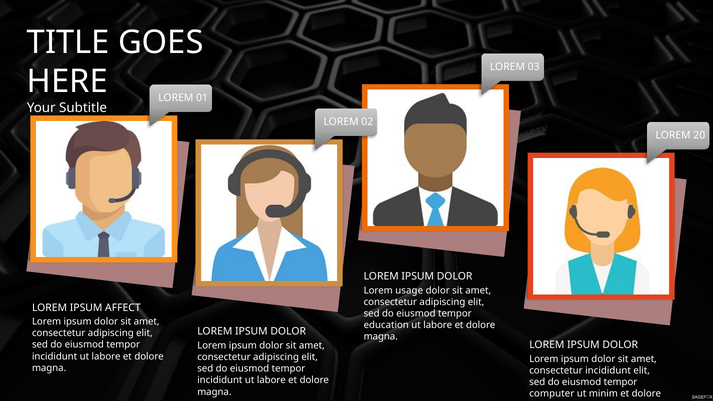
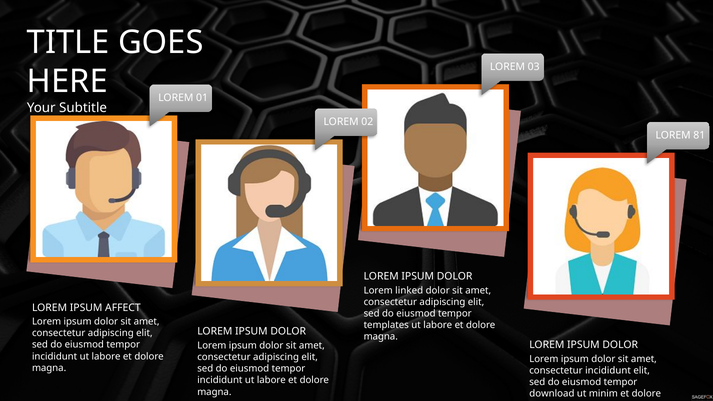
20: 20 -> 81
usage: usage -> linked
education: education -> templates
computer: computer -> download
